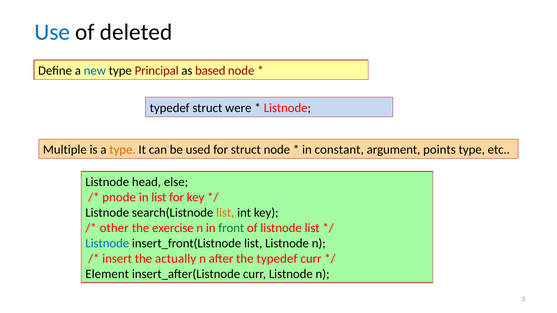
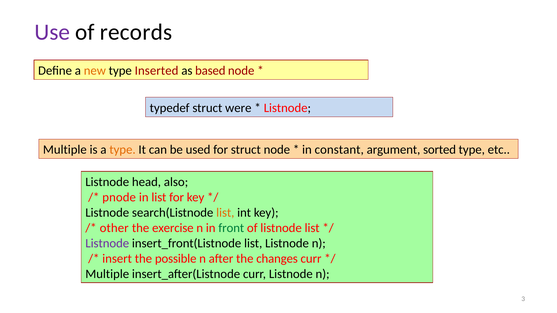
Use colour: blue -> purple
deleted: deleted -> records
new colour: blue -> orange
Principal: Principal -> Inserted
points: points -> sorted
else: else -> also
Listnode at (107, 243) colour: blue -> purple
actually: actually -> possible
the typedef: typedef -> changes
Element at (107, 274): Element -> Multiple
